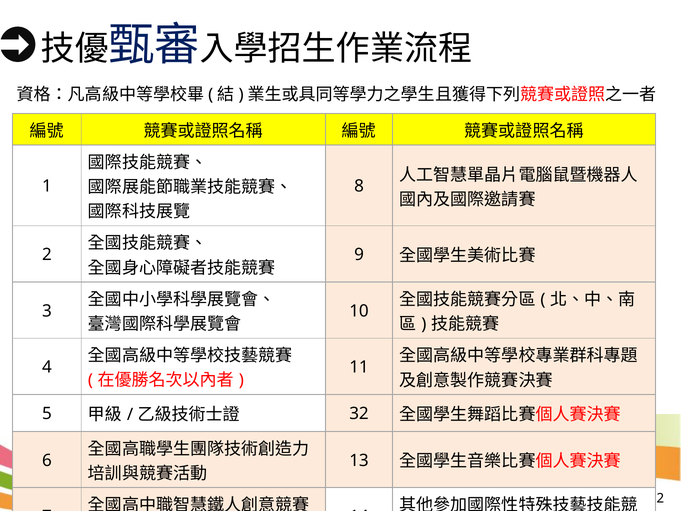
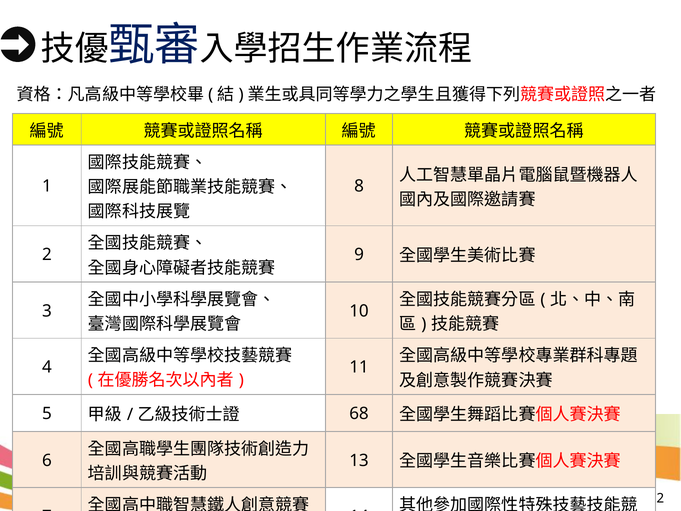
32: 32 -> 68
